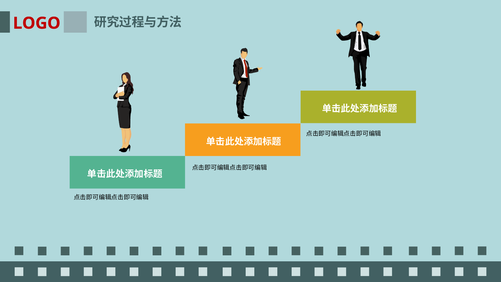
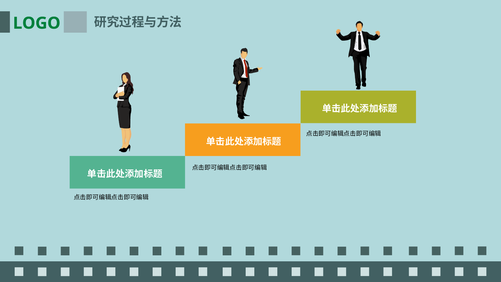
LOGO colour: red -> green
